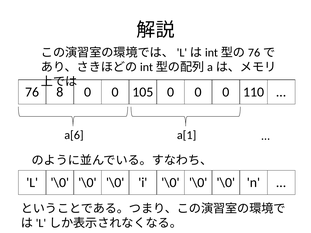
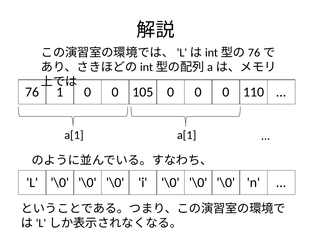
8: 8 -> 1
a[6 at (74, 135): a[6 -> a[1
